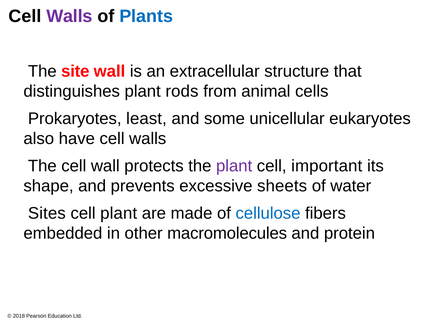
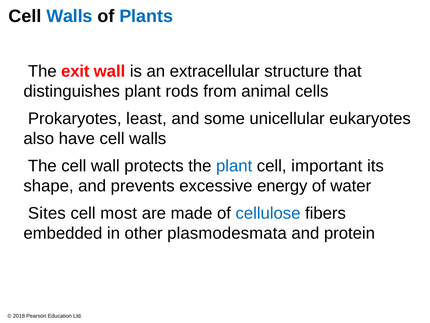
Walls at (69, 16) colour: purple -> blue
site: site -> exit
plant at (234, 166) colour: purple -> blue
sheets: sheets -> energy
cell plant: plant -> most
macromolecules: macromolecules -> plasmodesmata
